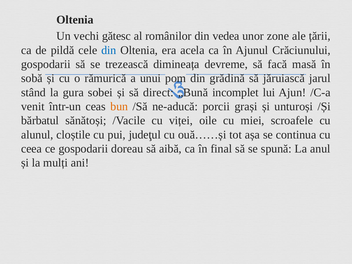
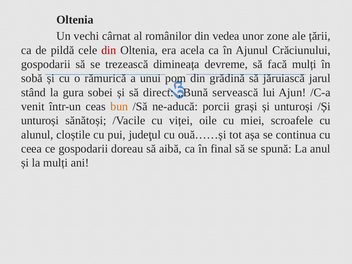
gătesc: gătesc -> cârnat
din at (109, 50) colour: blue -> red
facă masă: masă -> mulți
incomplet: incomplet -> servească
bărbatul at (40, 121): bărbatul -> unturoși
